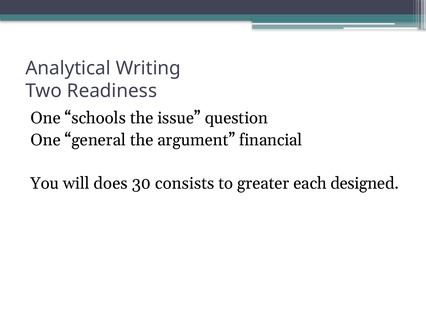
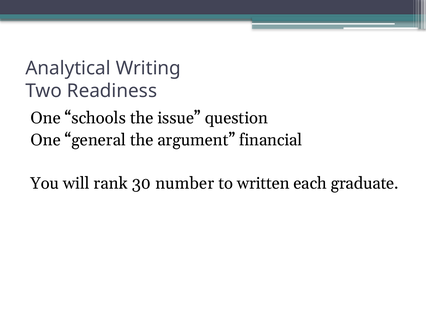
does: does -> rank
consists: consists -> number
greater: greater -> written
designed: designed -> graduate
